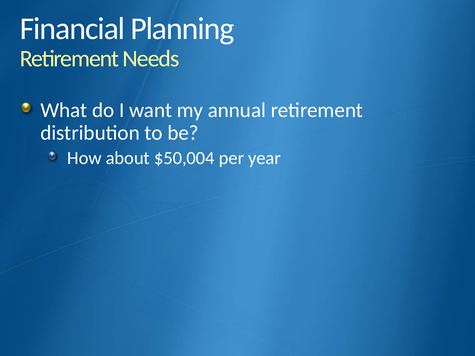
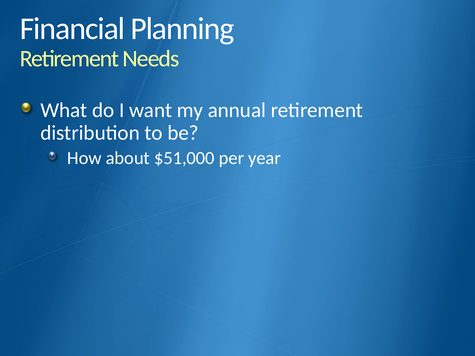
$50,004: $50,004 -> $51,000
